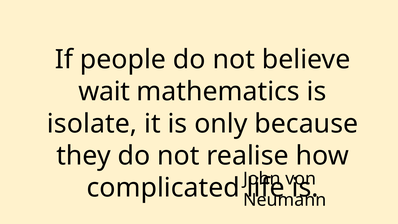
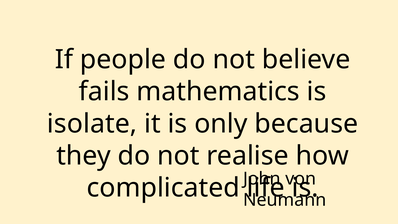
wait: wait -> fails
